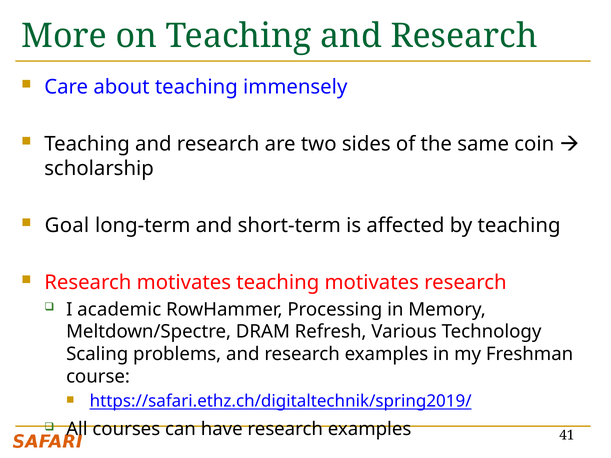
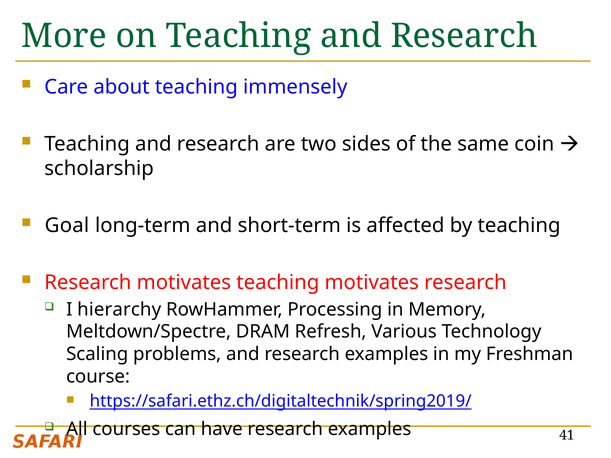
academic: academic -> hierarchy
